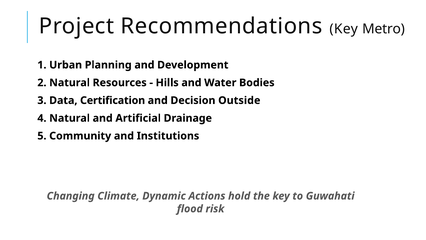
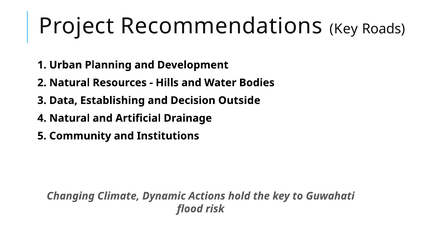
Metro: Metro -> Roads
Certification: Certification -> Establishing
